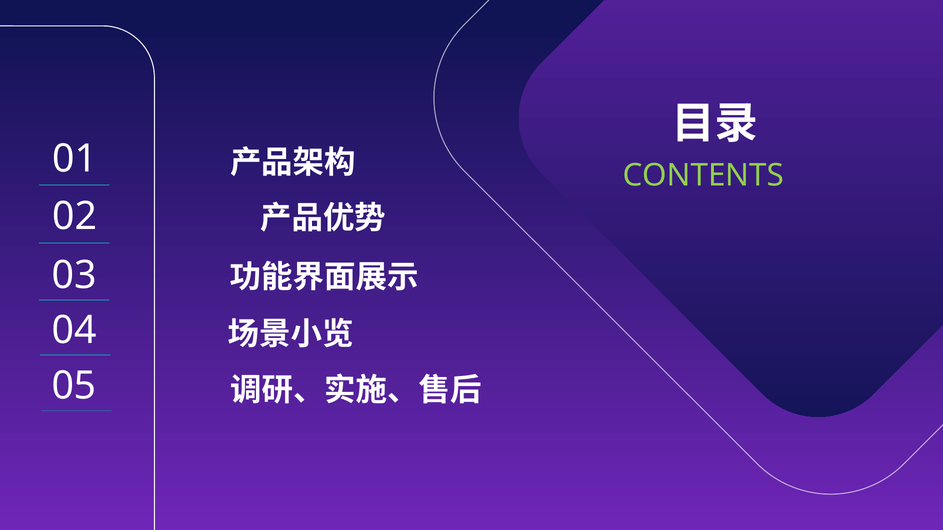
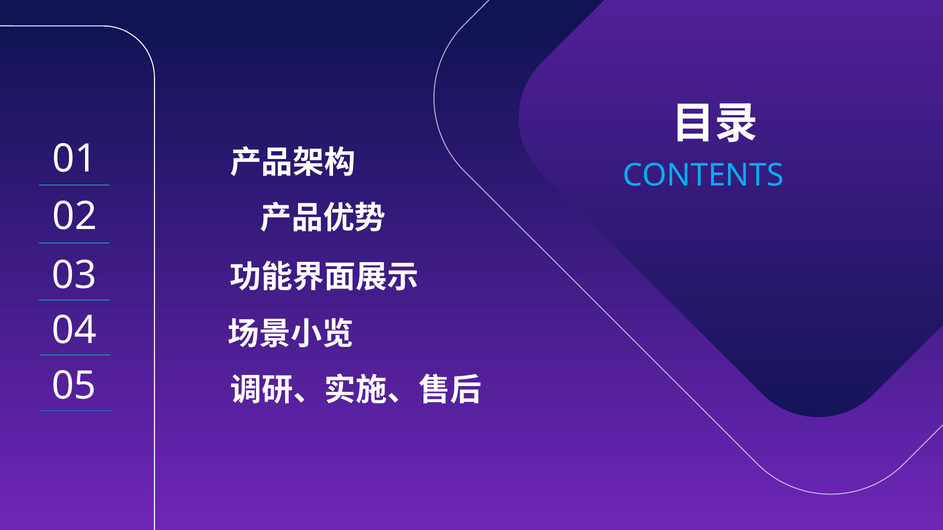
CONTENTS colour: light green -> light blue
